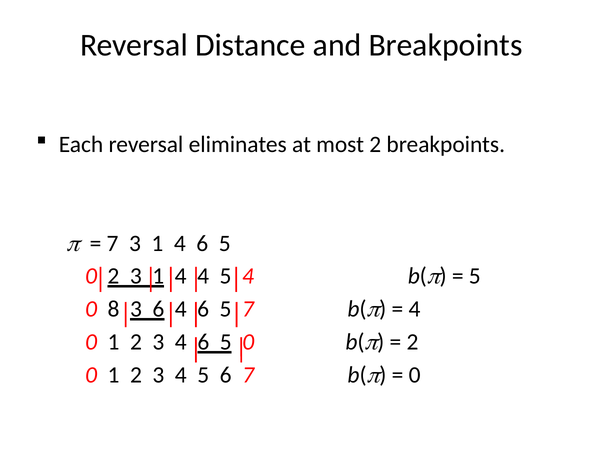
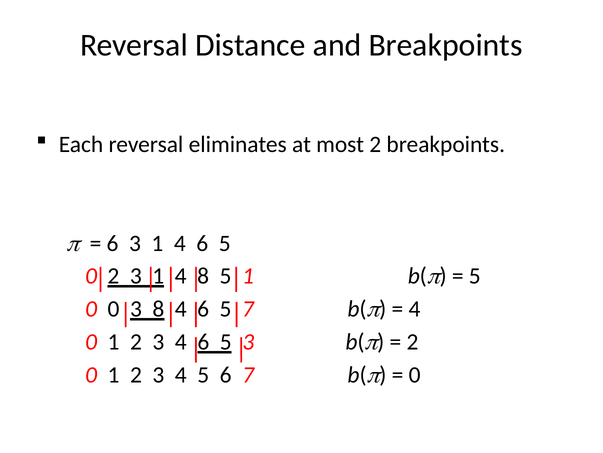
7 at (113, 243): 7 -> 6
4 4: 4 -> 8
5 4: 4 -> 1
0 8: 8 -> 0
3 6: 6 -> 8
0 at (248, 342): 0 -> 3
